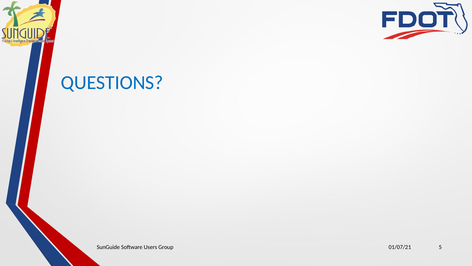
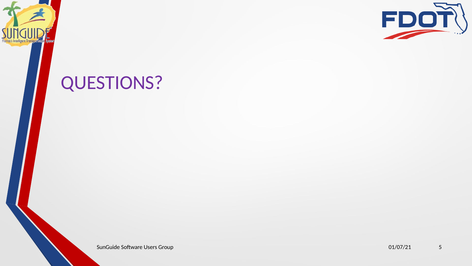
QUESTIONS colour: blue -> purple
